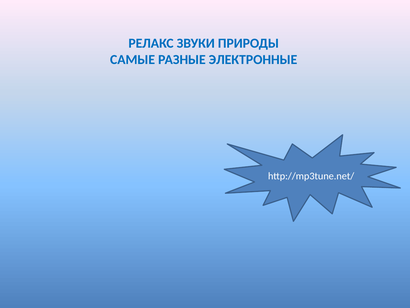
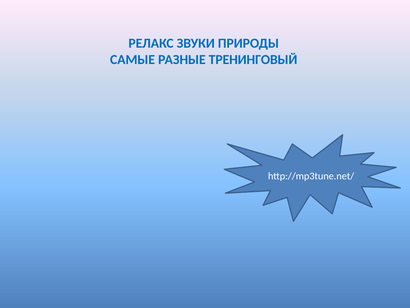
ЭЛЕКТРОННЫЕ: ЭЛЕКТРОННЫЕ -> ТРЕНИНГОВЫЙ
